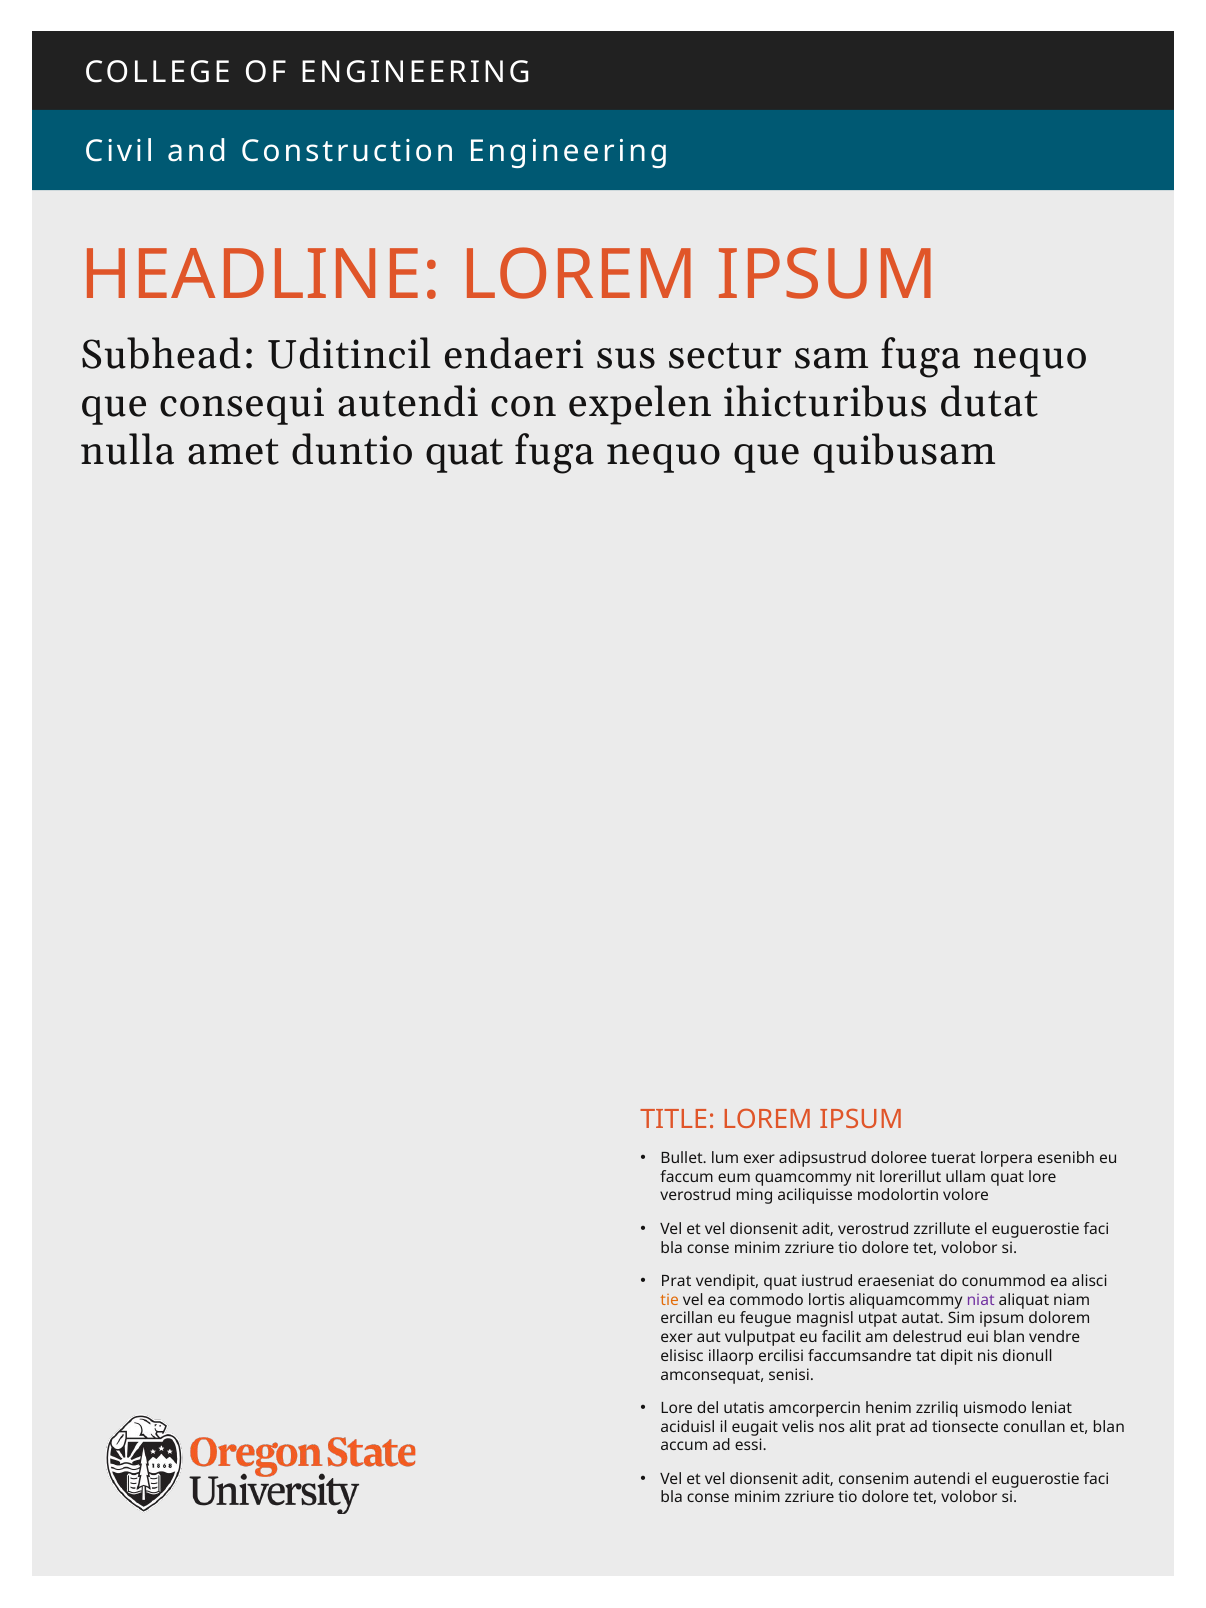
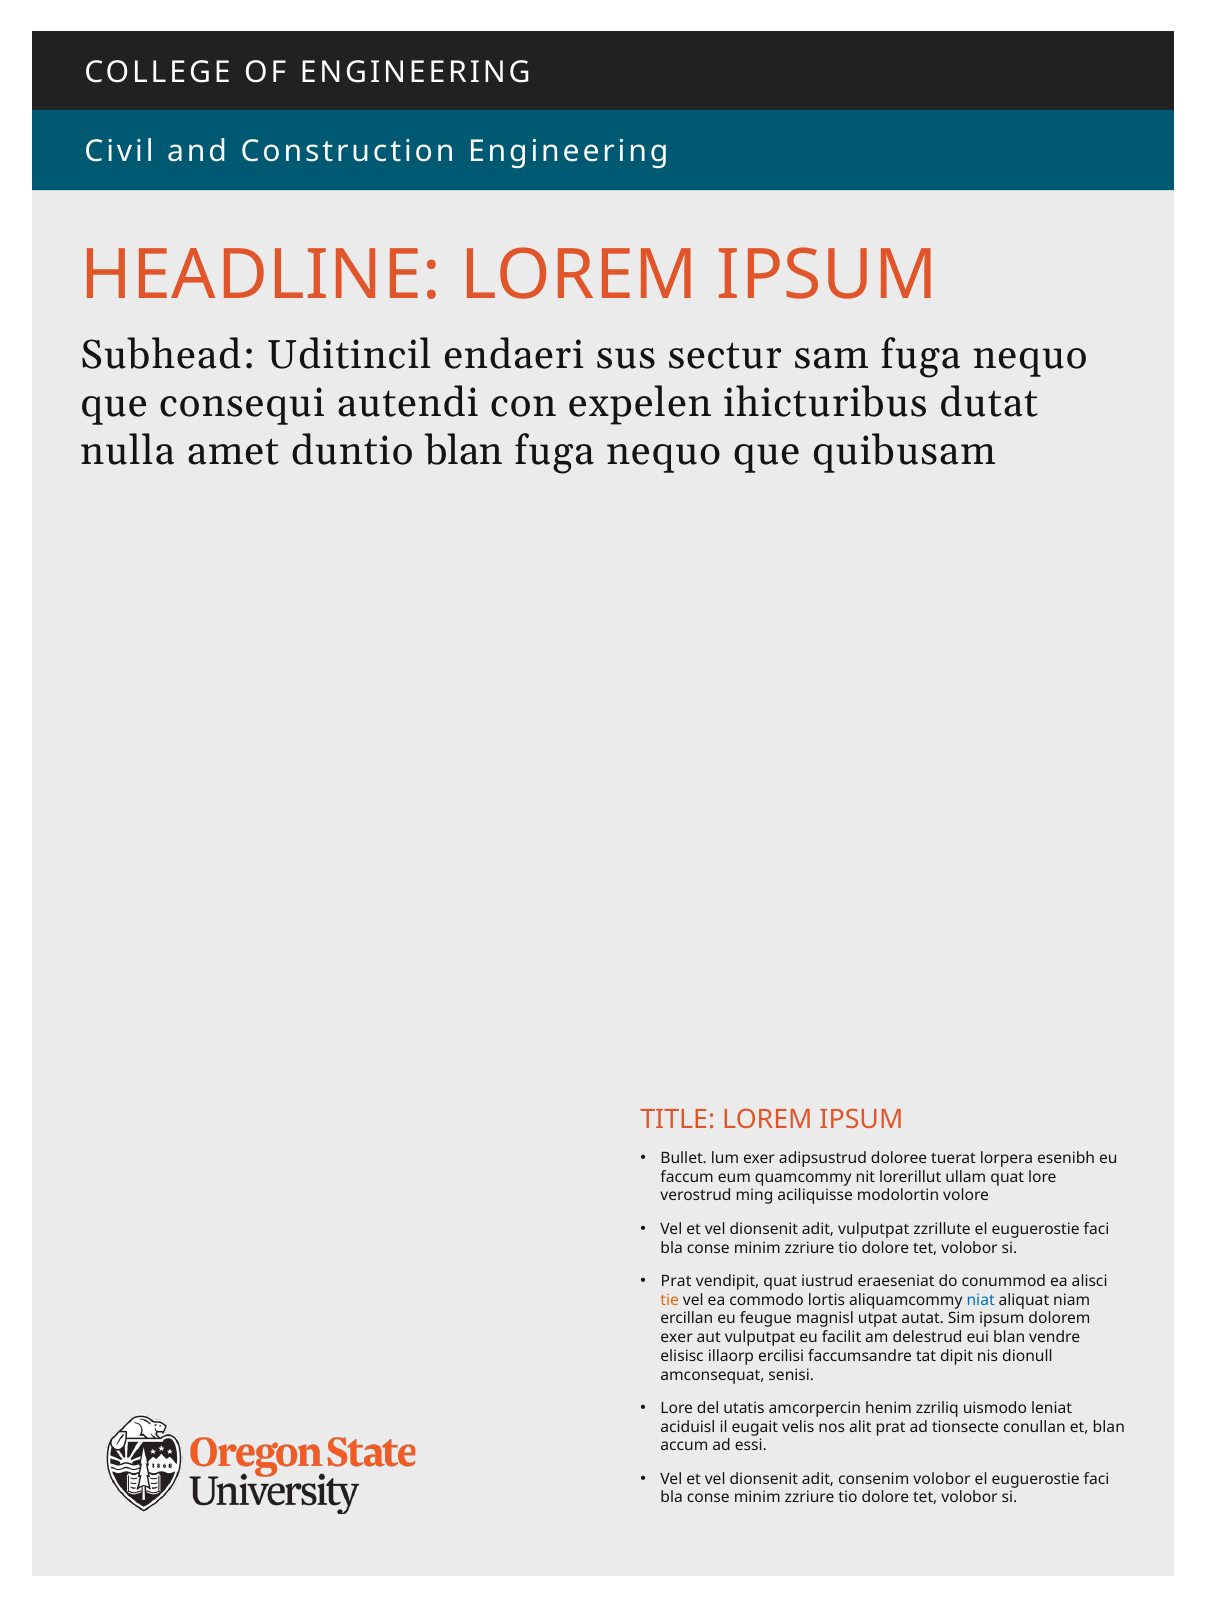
duntio quat: quat -> blan
adit verostrud: verostrud -> vulputpat
niat colour: purple -> blue
consenim autendi: autendi -> volobor
